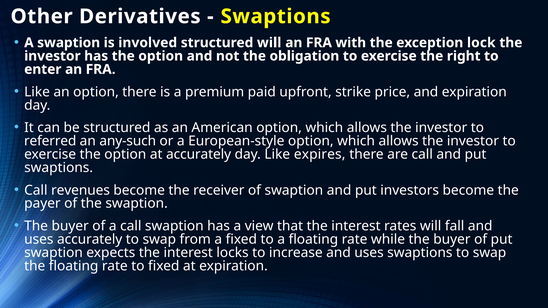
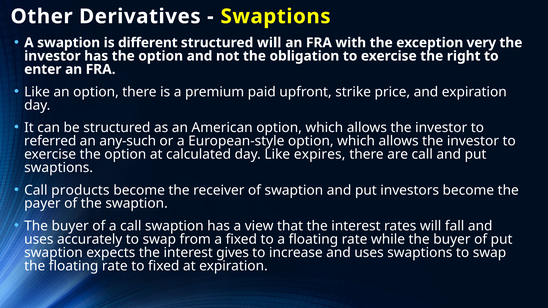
involved: involved -> different
lock: lock -> very
at accurately: accurately -> calculated
revenues: revenues -> products
locks: locks -> gives
